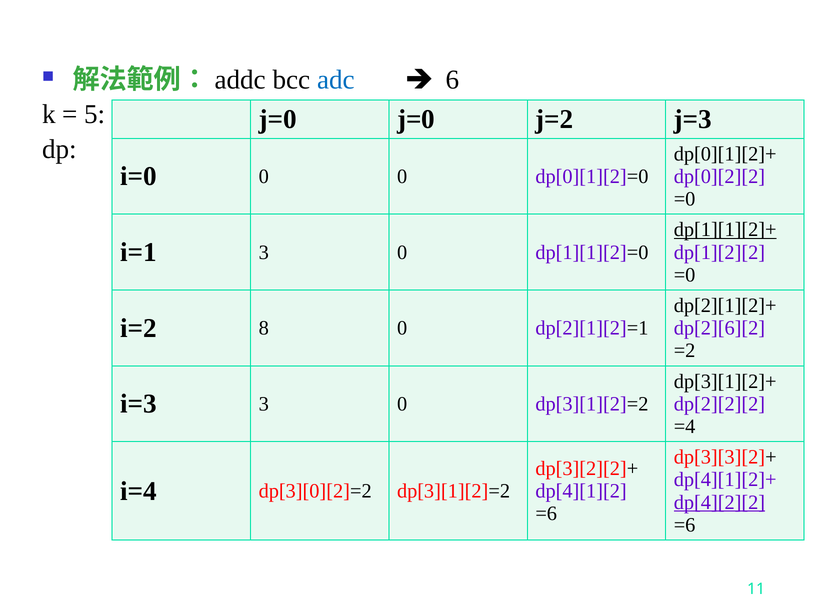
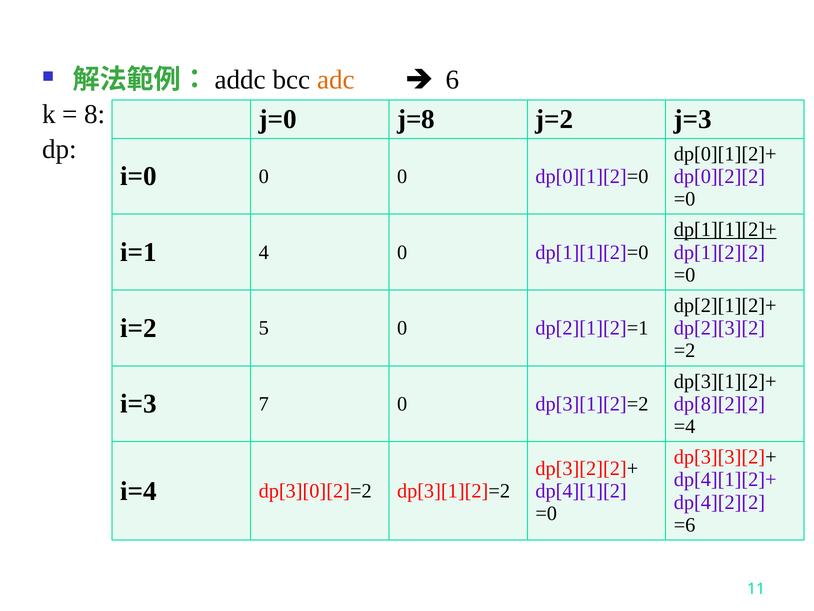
adc colour: blue -> orange
5: 5 -> 8
j=0 j=0: j=0 -> j=8
i=1 3: 3 -> 4
8: 8 -> 5
dp[2][6][2: dp[2][6][2 -> dp[2][3][2
i=3 3: 3 -> 7
dp[2][2][2: dp[2][2][2 -> dp[8][2][2
dp[4][2][2 underline: present -> none
=6 at (546, 513): =6 -> =0
